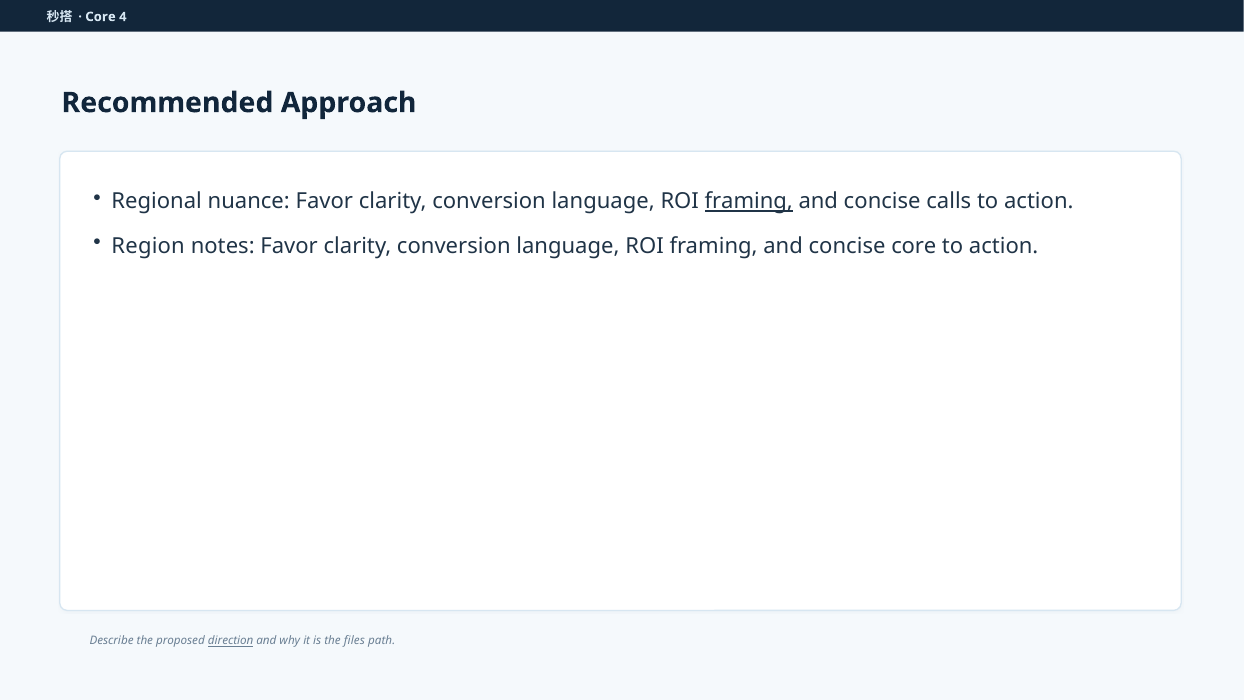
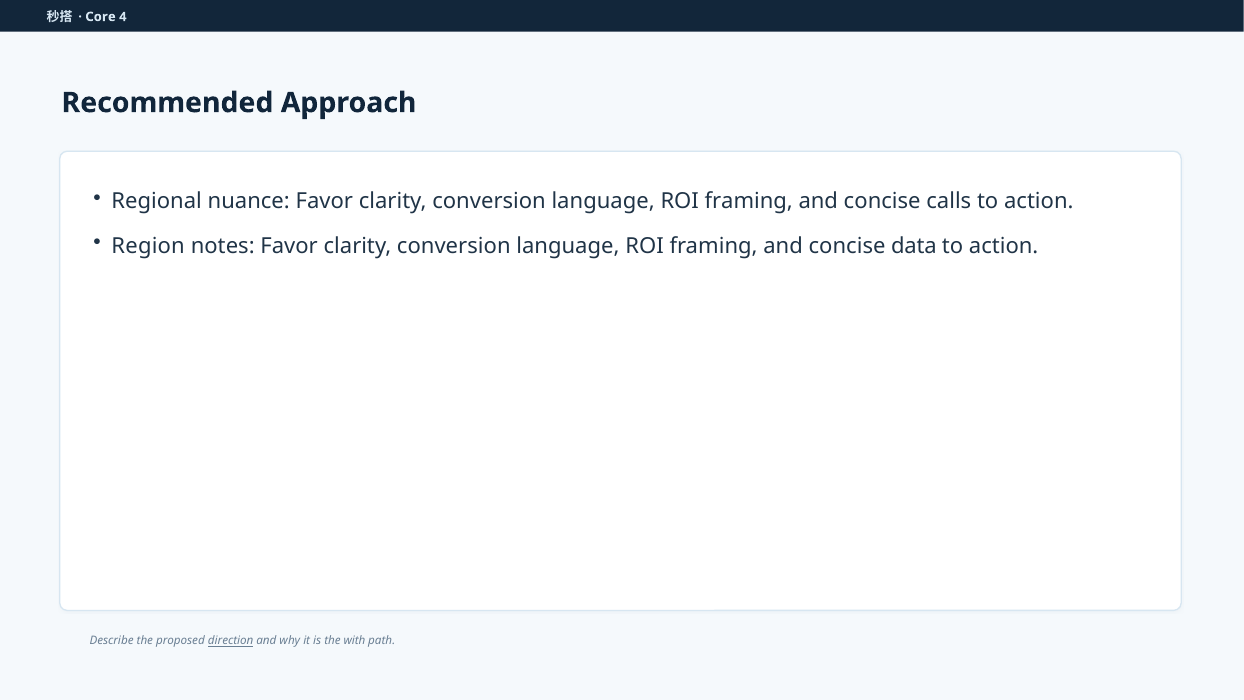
framing at (749, 201) underline: present -> none
concise core: core -> data
files: files -> with
